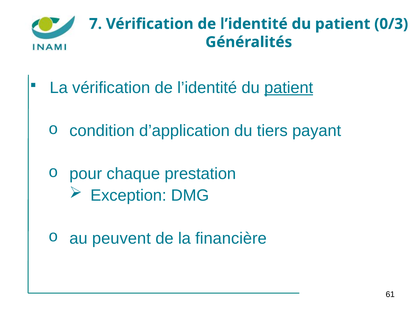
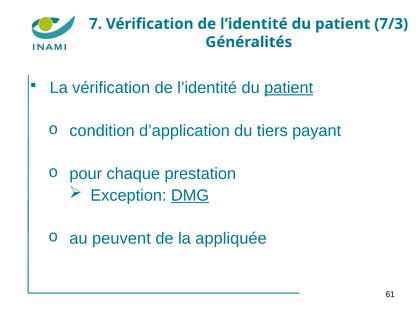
0/3: 0/3 -> 7/3
DMG underline: none -> present
financière: financière -> appliquée
